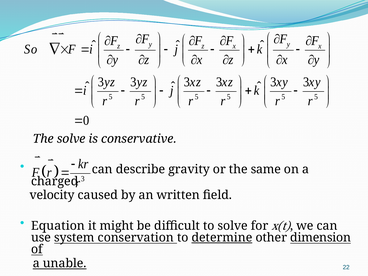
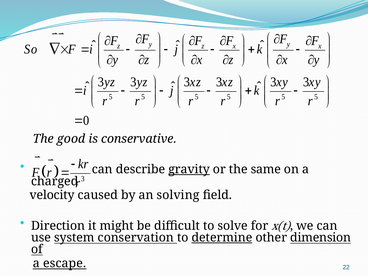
The solve: solve -> good
gravity underline: none -> present
written: written -> solving
Equation: Equation -> Direction
unable: unable -> escape
